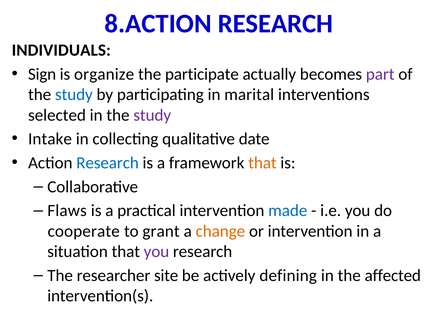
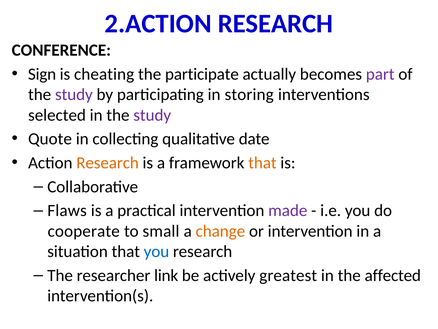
8.ACTION: 8.ACTION -> 2.ACTION
INDIVIDUALS: INDIVIDUALS -> CONFERENCE
organize: organize -> cheating
study at (74, 94) colour: blue -> purple
marital: marital -> storing
Intake: Intake -> Quote
Research at (108, 163) colour: blue -> orange
made colour: blue -> purple
grant: grant -> small
you at (156, 251) colour: purple -> blue
site: site -> link
defining: defining -> greatest
